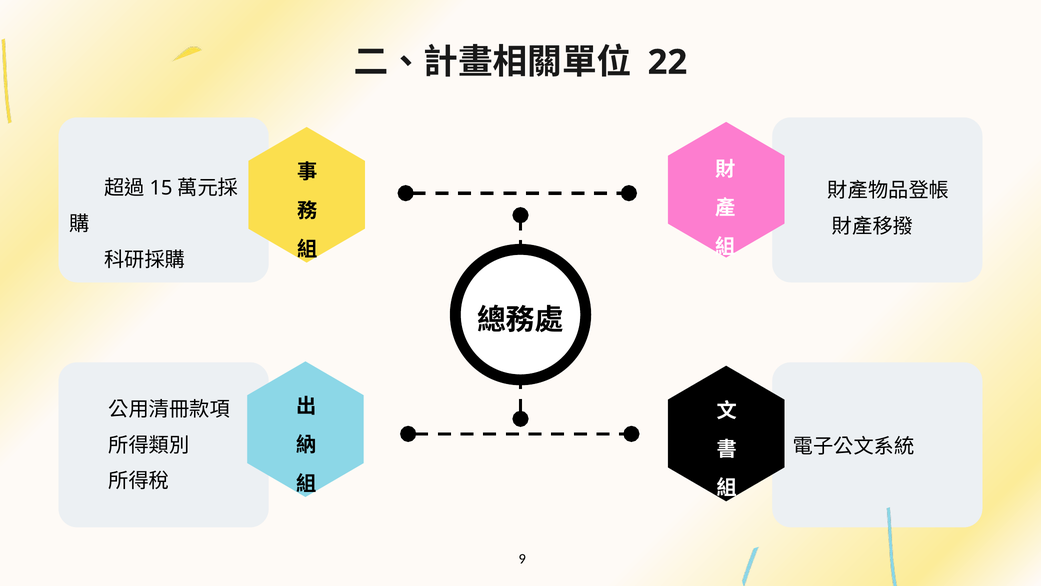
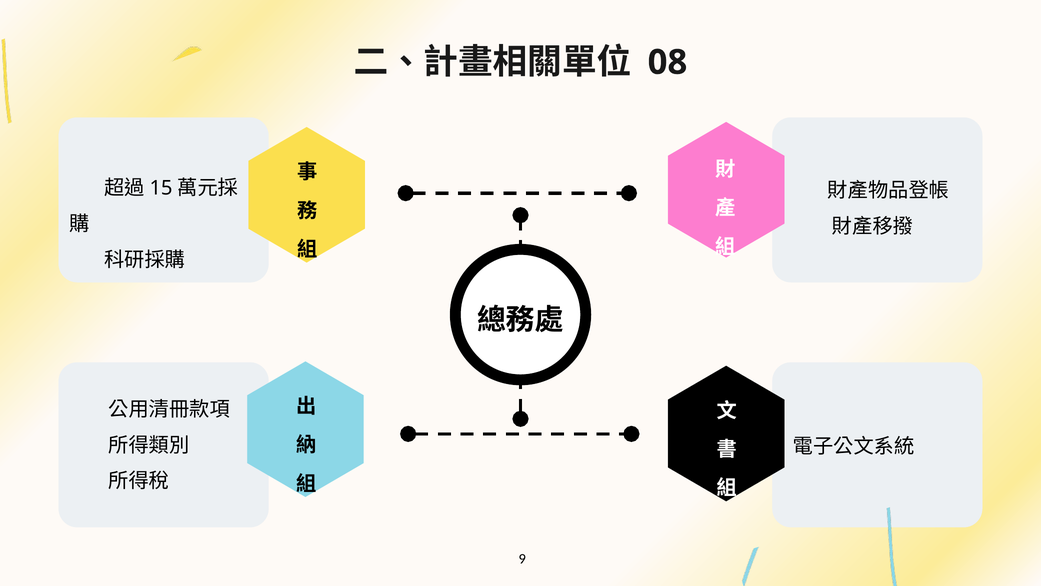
22: 22 -> 08
